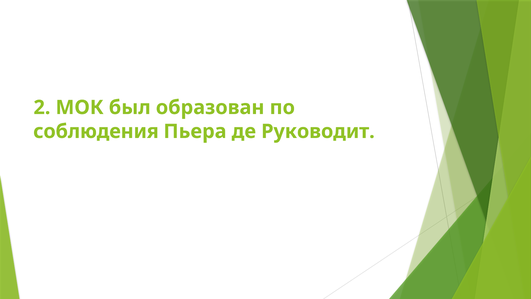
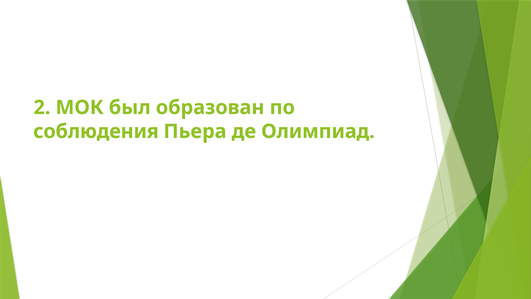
Руководит: Руководит -> Олимпиад
